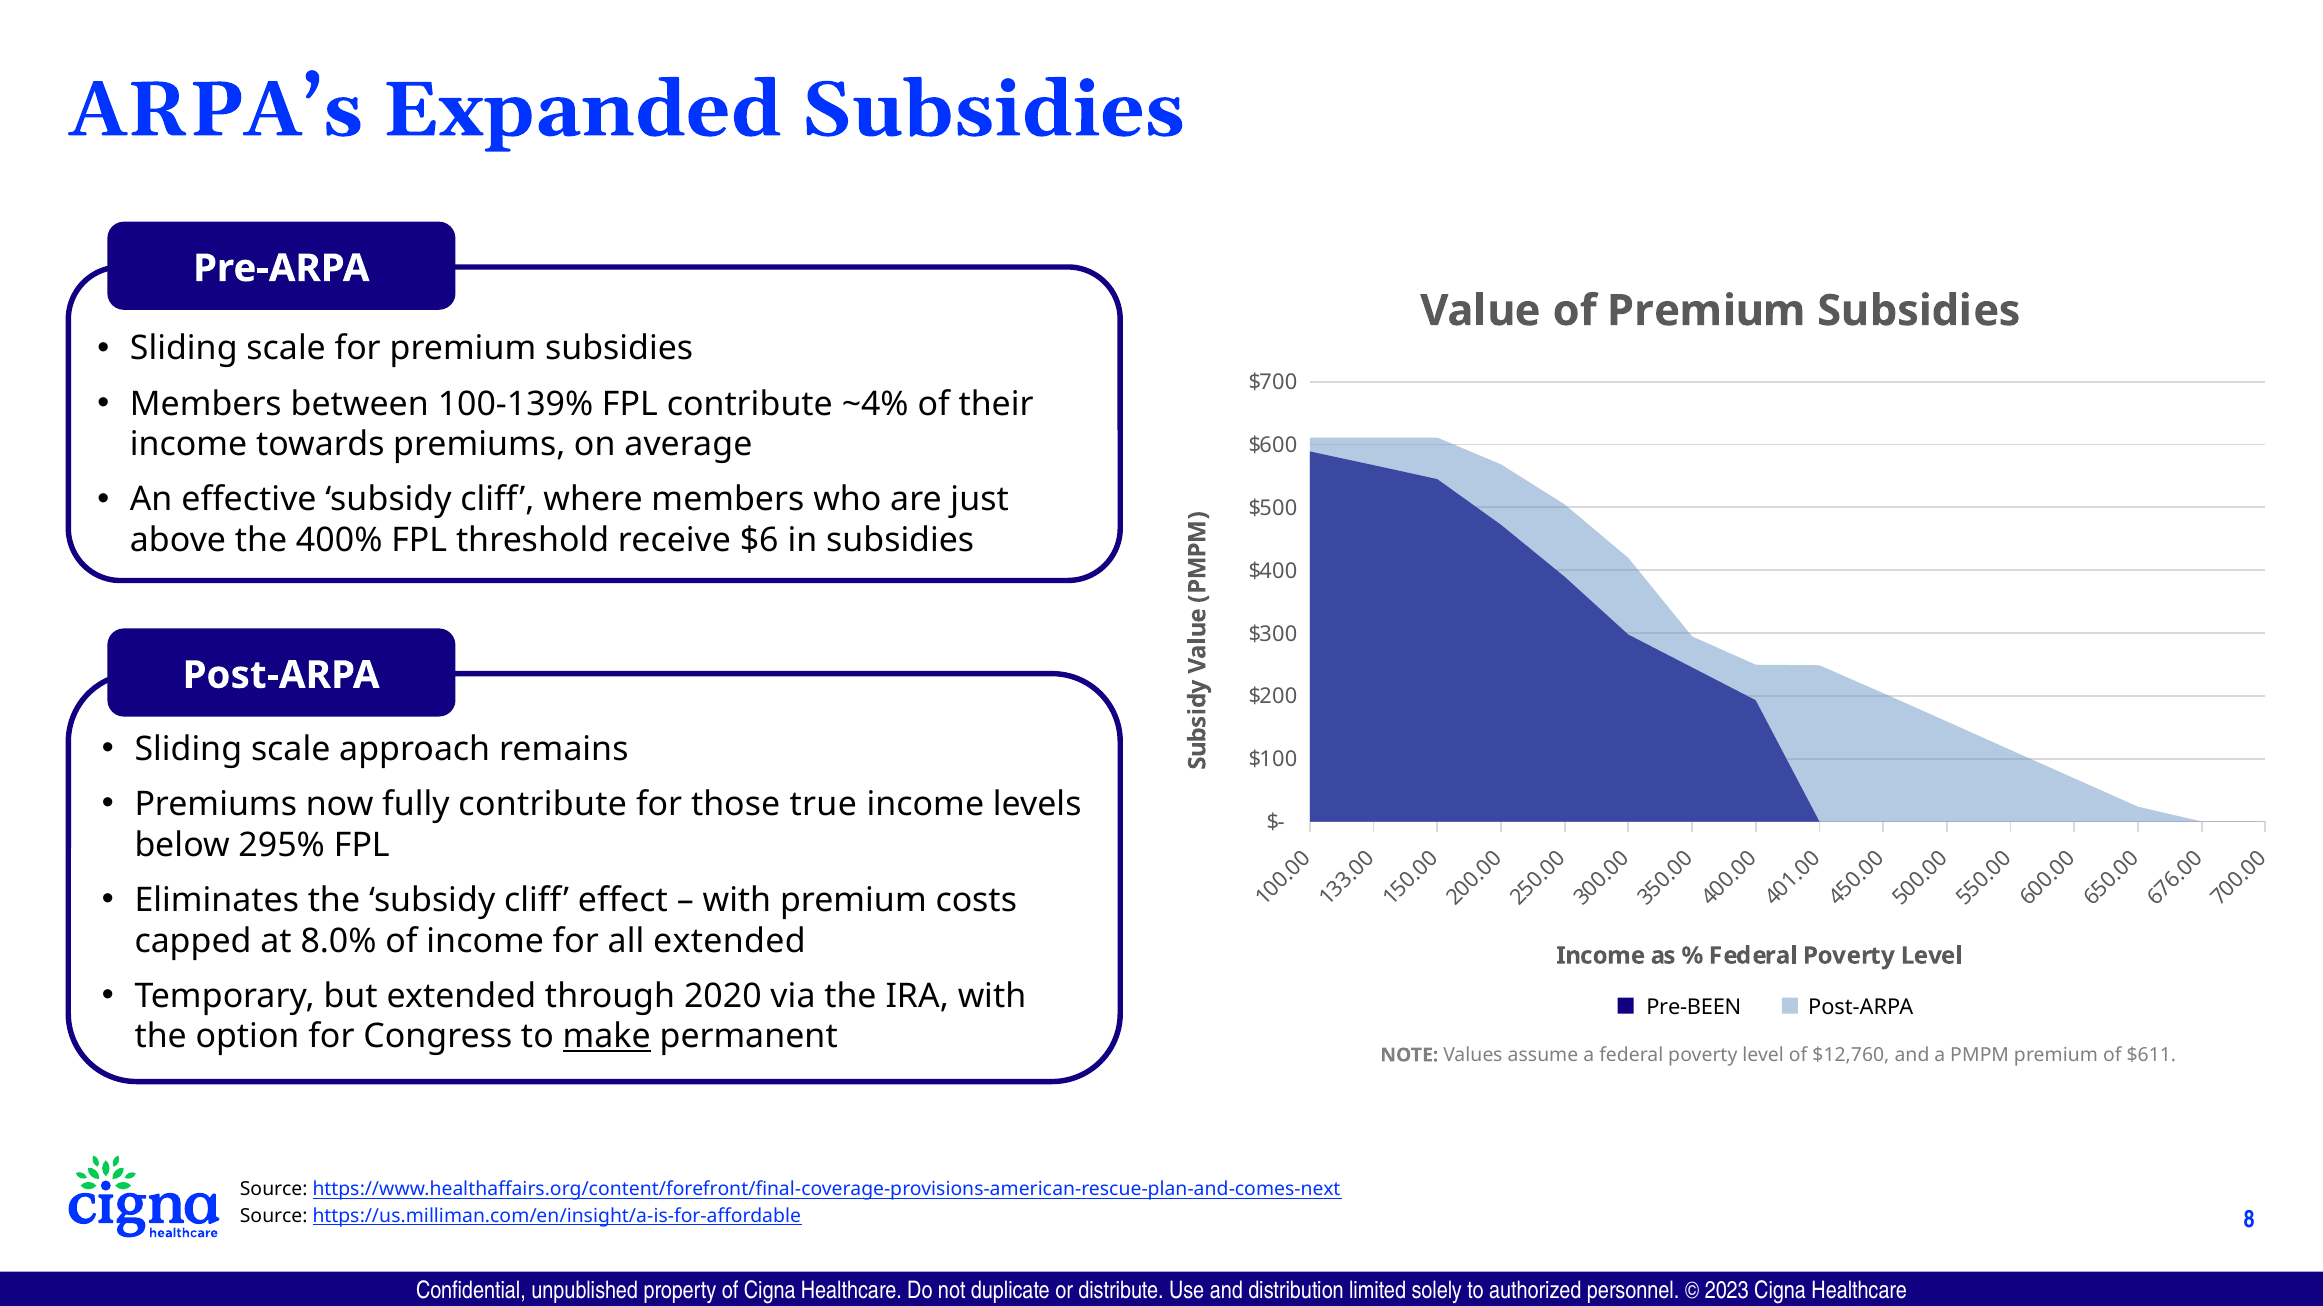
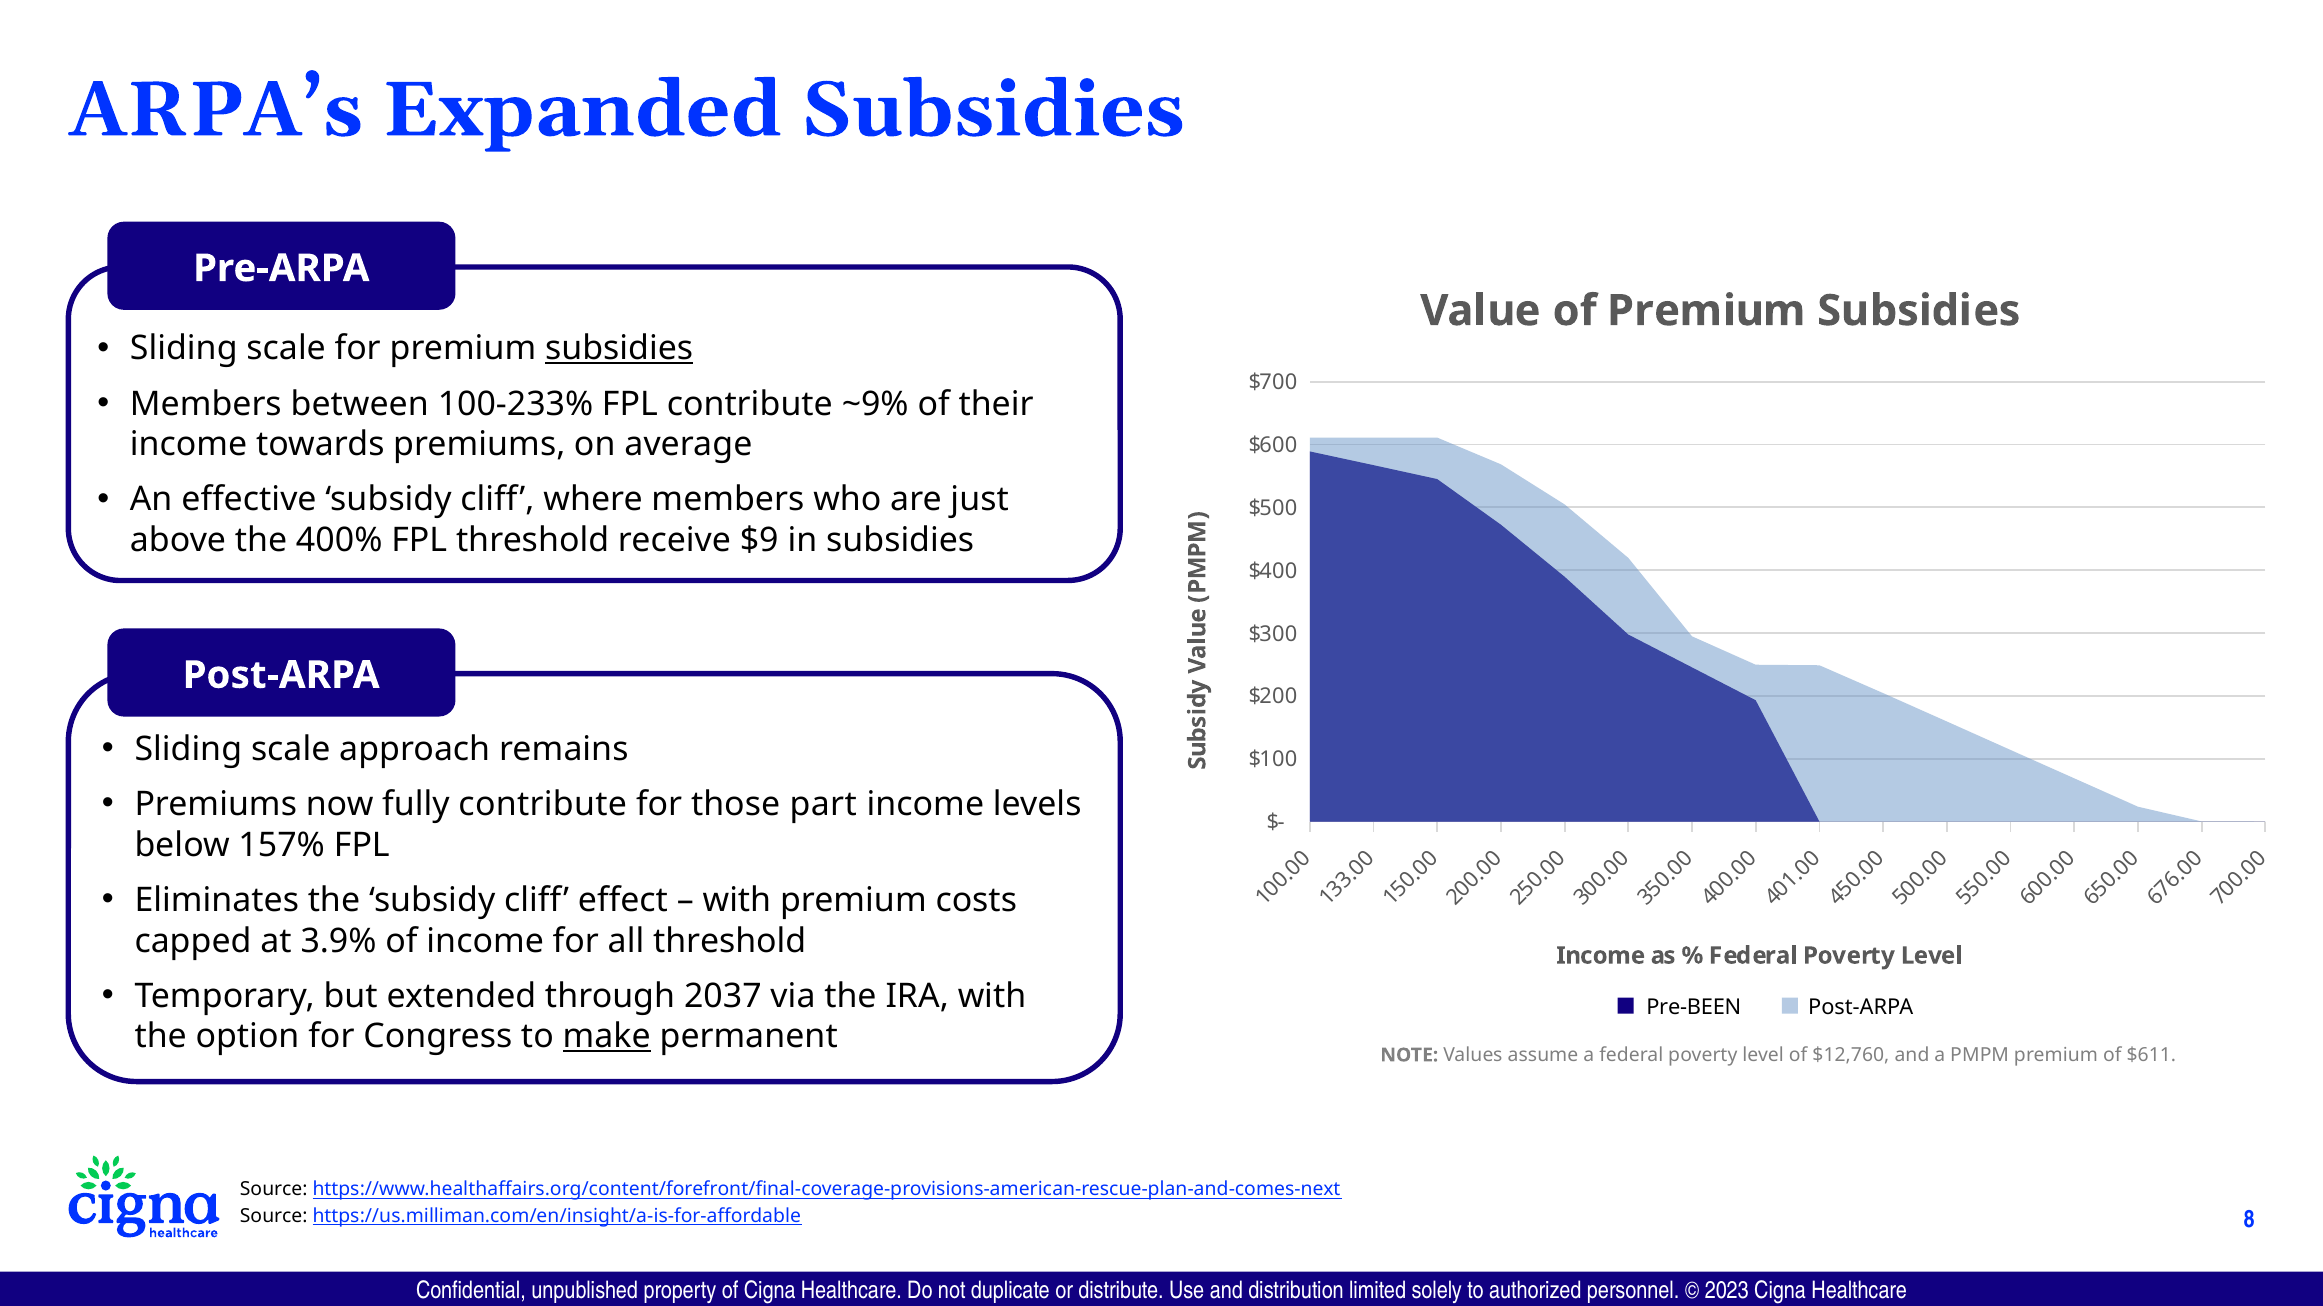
subsidies at (619, 349) underline: none -> present
100-139%: 100-139% -> 100-233%
~4%: ~4% -> ~9%
$6: $6 -> $9
true: true -> part
295%: 295% -> 157%
8.0%: 8.0% -> 3.9%
all extended: extended -> threshold
2020: 2020 -> 2037
